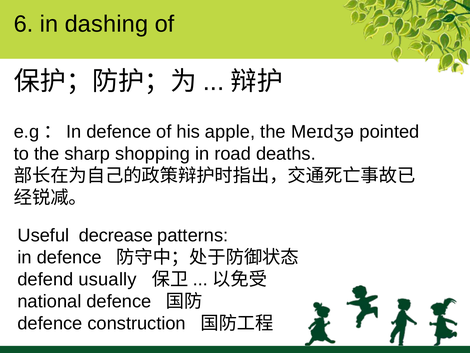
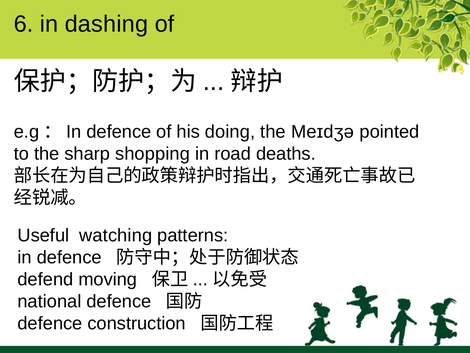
apple: apple -> doing
decrease: decrease -> watching
usually: usually -> moving
